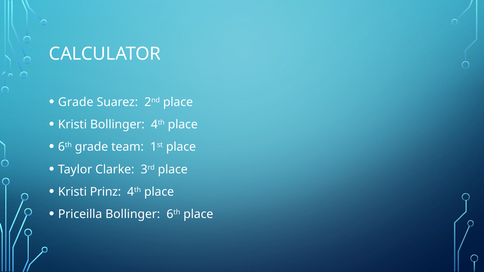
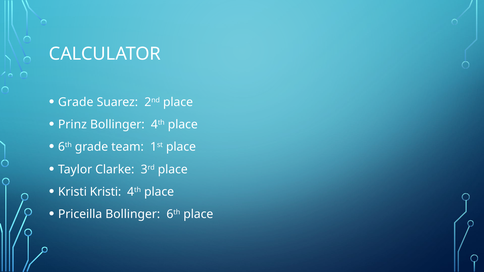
Kristi at (73, 125): Kristi -> Prinz
Kristi Prinz: Prinz -> Kristi
